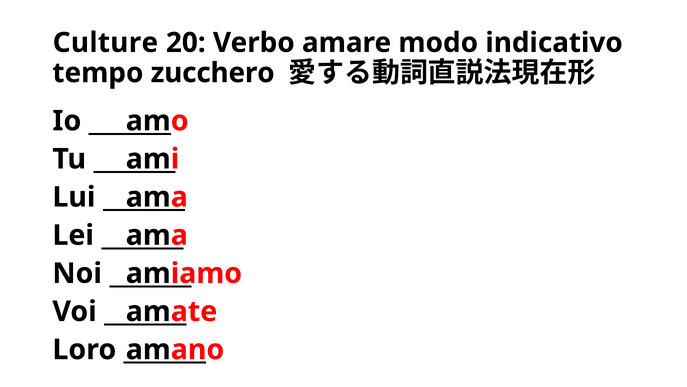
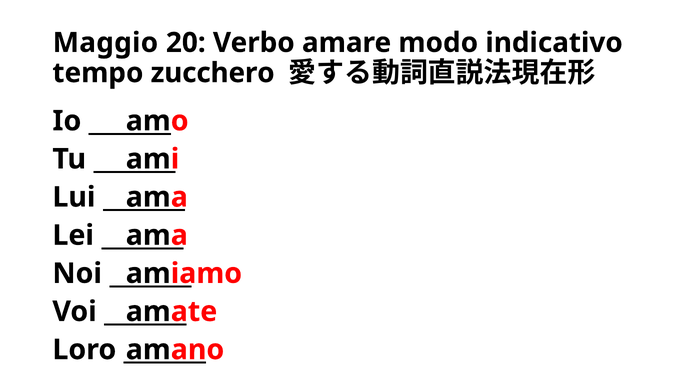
Culture: Culture -> Maggio
